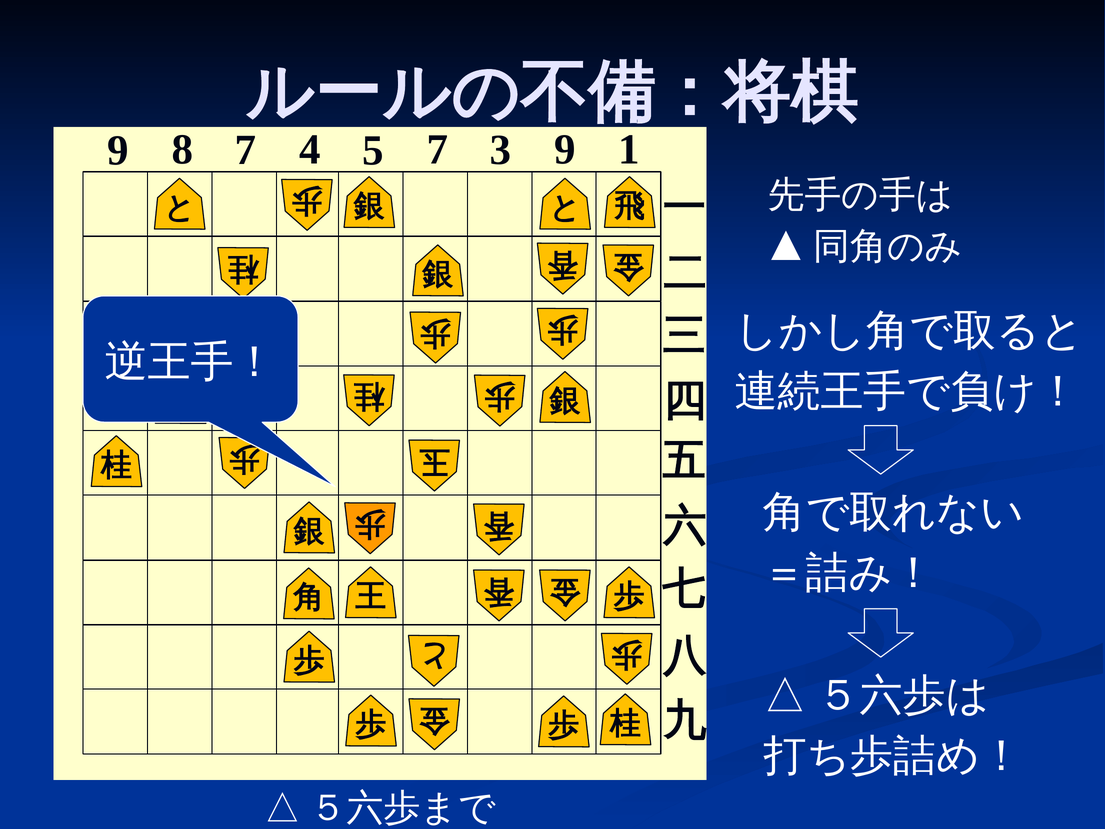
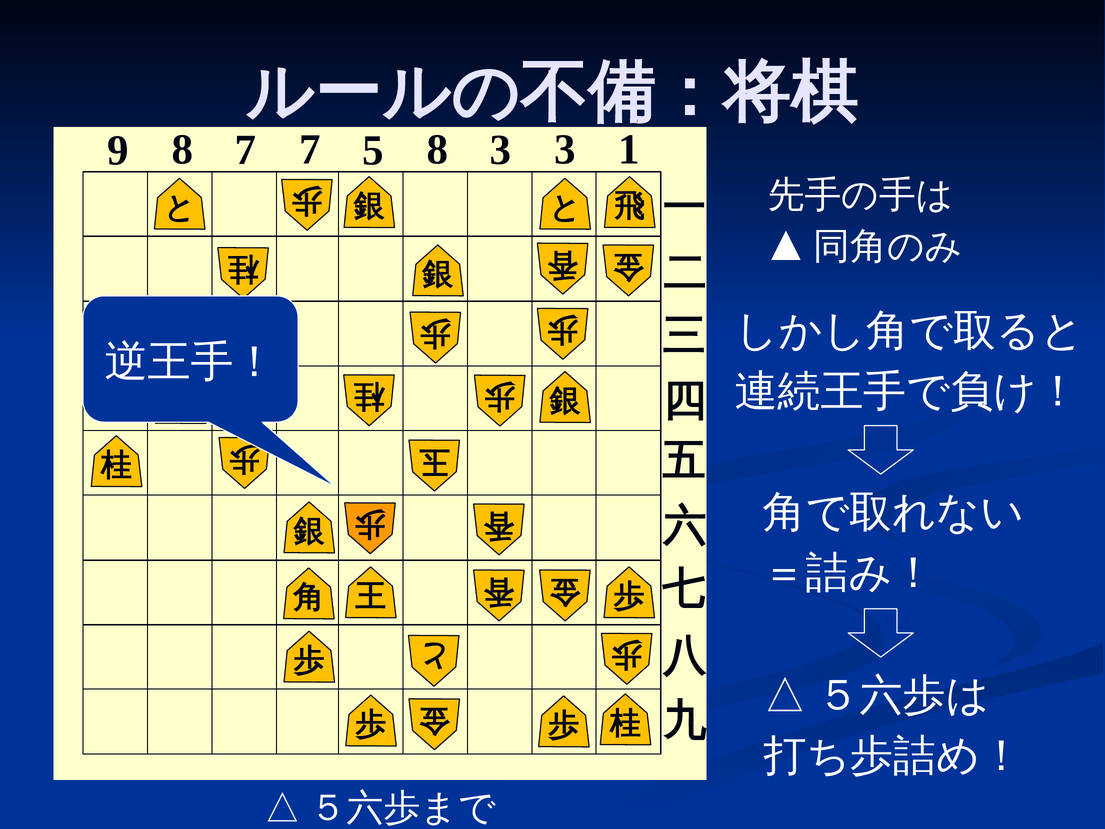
7 4: 4 -> 7
5 7: 7 -> 8
3 9: 9 -> 3
